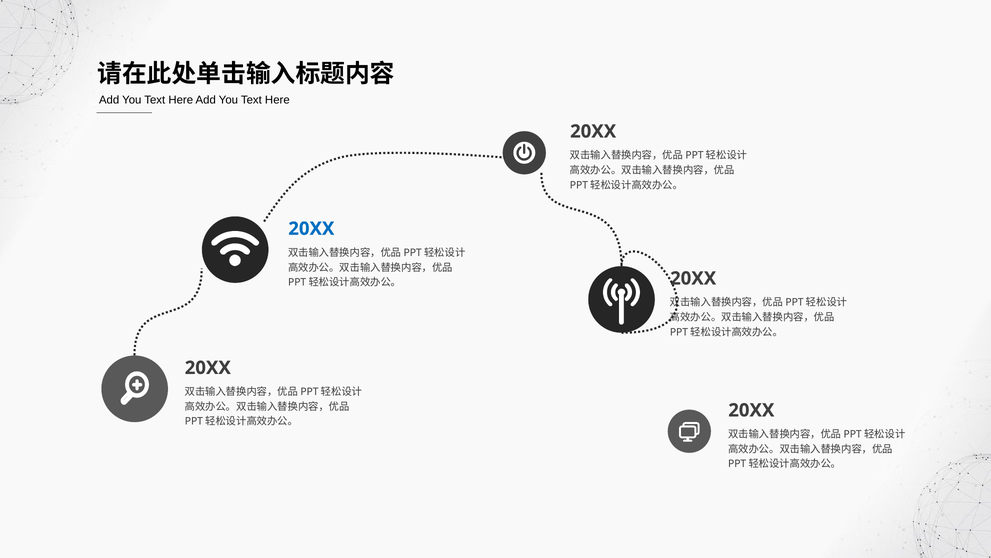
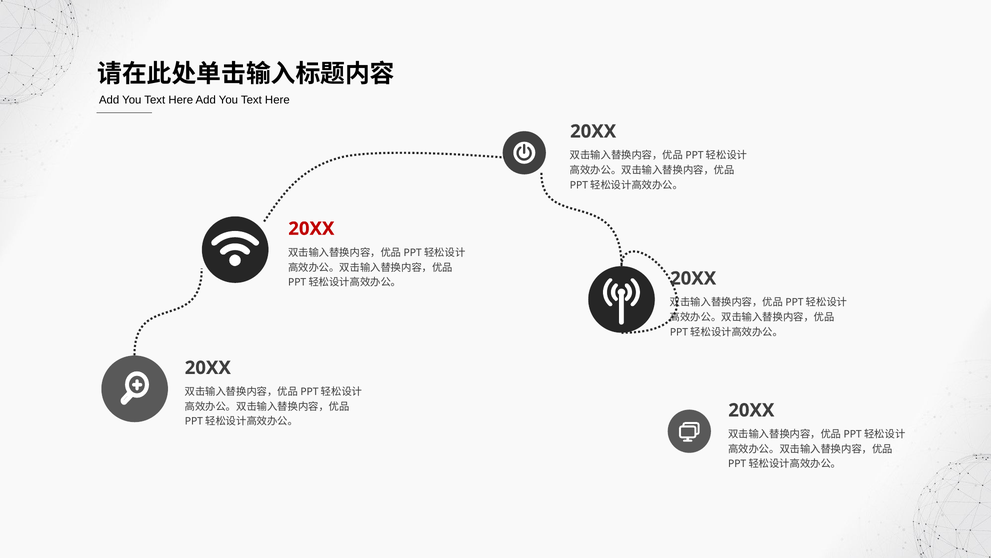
20XX at (311, 228) colour: blue -> red
